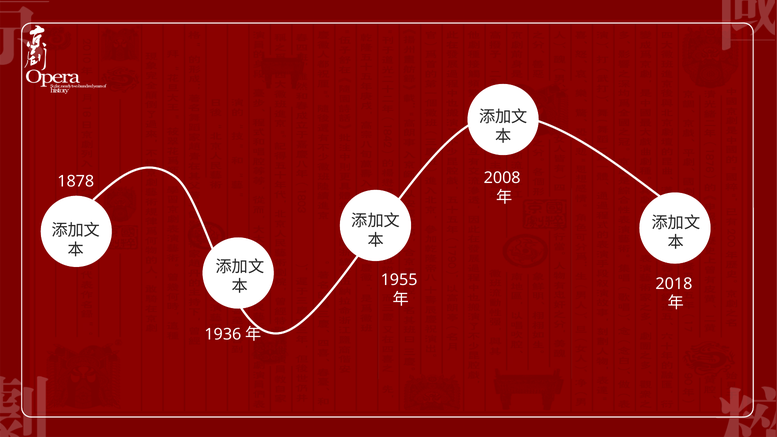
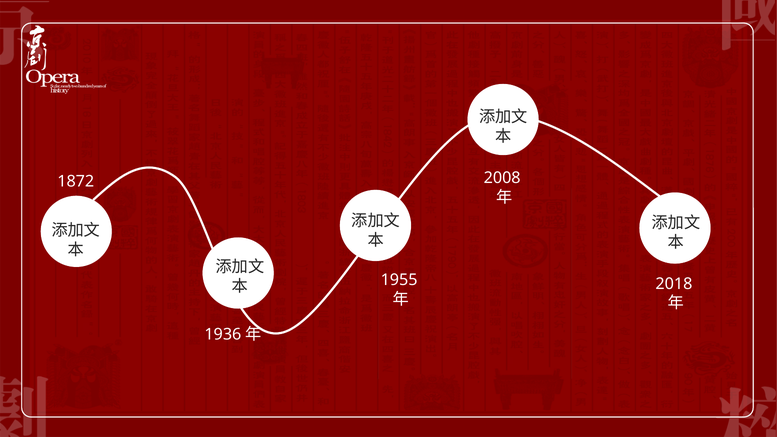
1878: 1878 -> 1872
